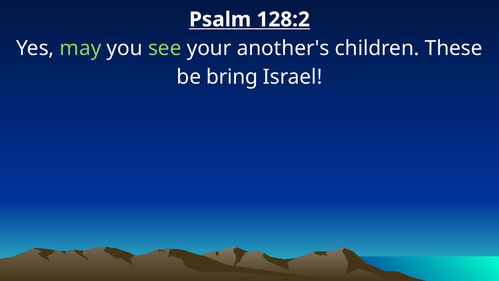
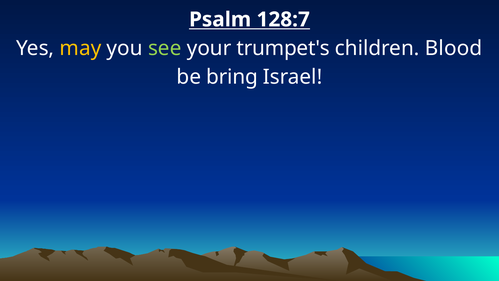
128:2: 128:2 -> 128:7
may colour: light green -> yellow
another's: another's -> trumpet's
These: These -> Blood
